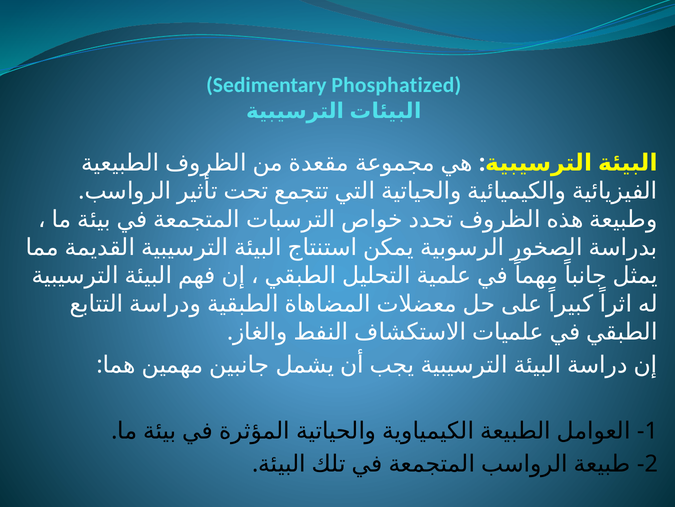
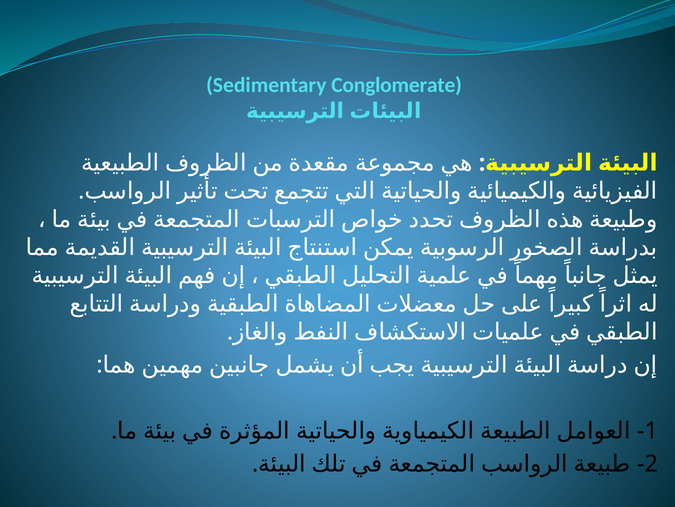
Phosphatized: Phosphatized -> Conglomerate
